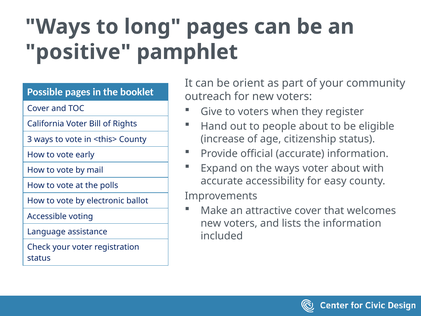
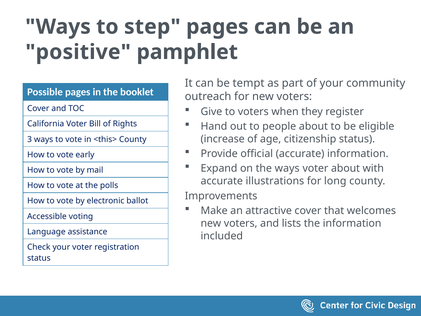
long: long -> step
orient: orient -> tempt
accessibility: accessibility -> illustrations
easy: easy -> long
